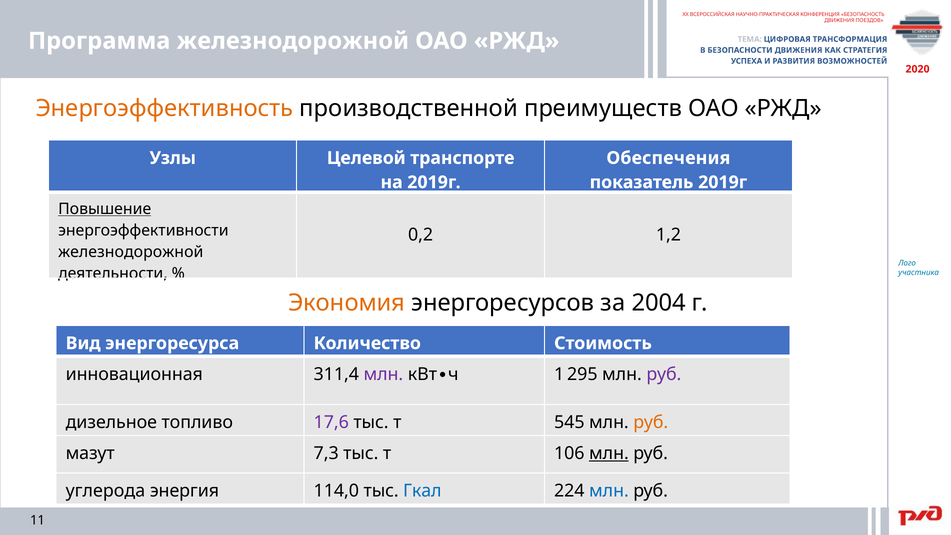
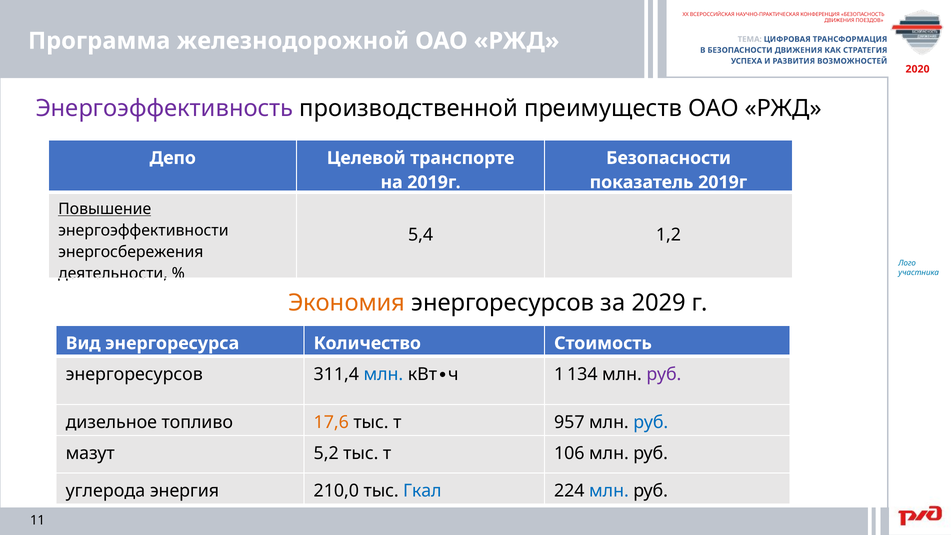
Энергоэффективность colour: orange -> purple
Узлы: Узлы -> Депо
Обеспечения at (668, 158): Обеспечения -> Безопасности
0,2: 0,2 -> 5,4
железнодорожной at (131, 252): железнодорожной -> энергосбережения
2004: 2004 -> 2029
295: 295 -> 134
инновационная at (134, 374): инновационная -> энергоресурсов
млн at (383, 374) colour: purple -> blue
17,6 colour: purple -> orange
545: 545 -> 957
руб at (651, 422) colour: orange -> blue
7,3: 7,3 -> 5,2
млн at (609, 453) underline: present -> none
114,0: 114,0 -> 210,0
